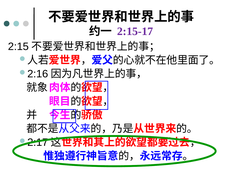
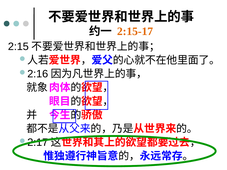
2:15-17 colour: purple -> orange
